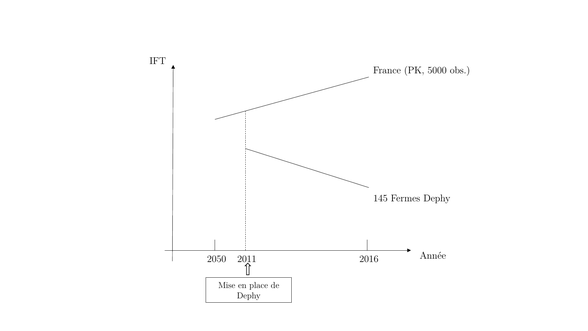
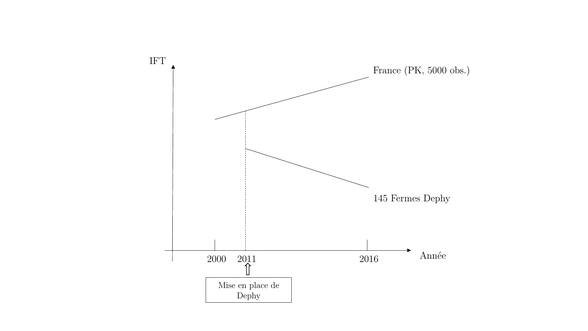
2050: 2050 -> 2000
